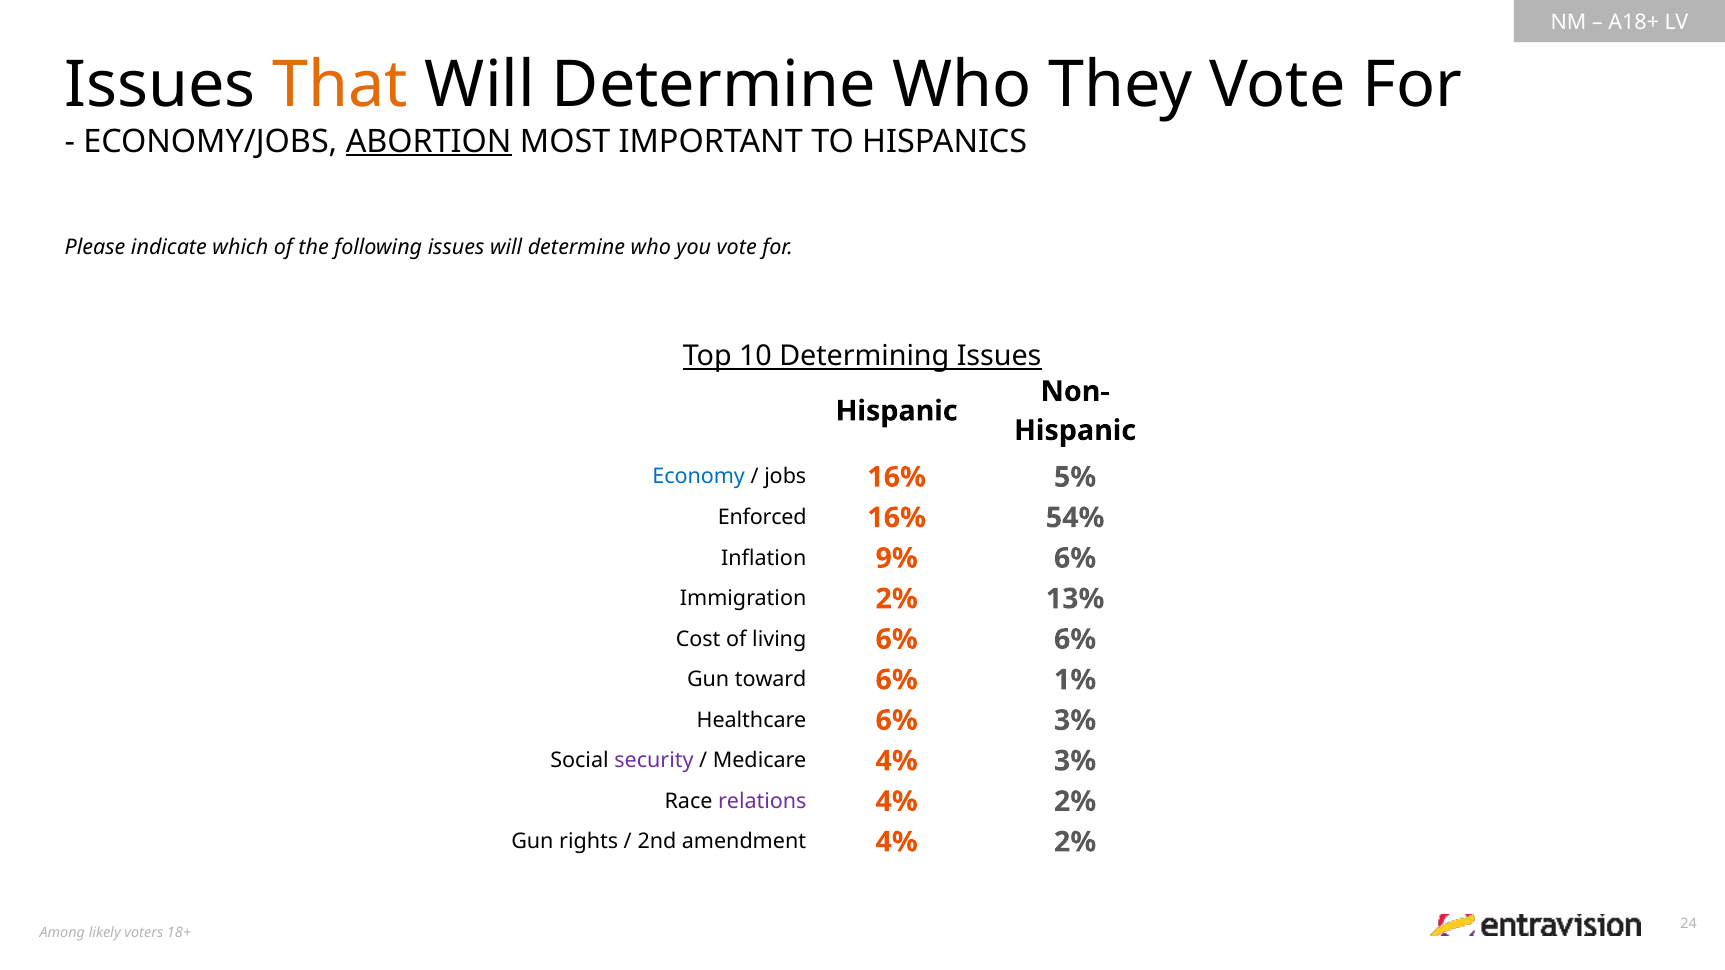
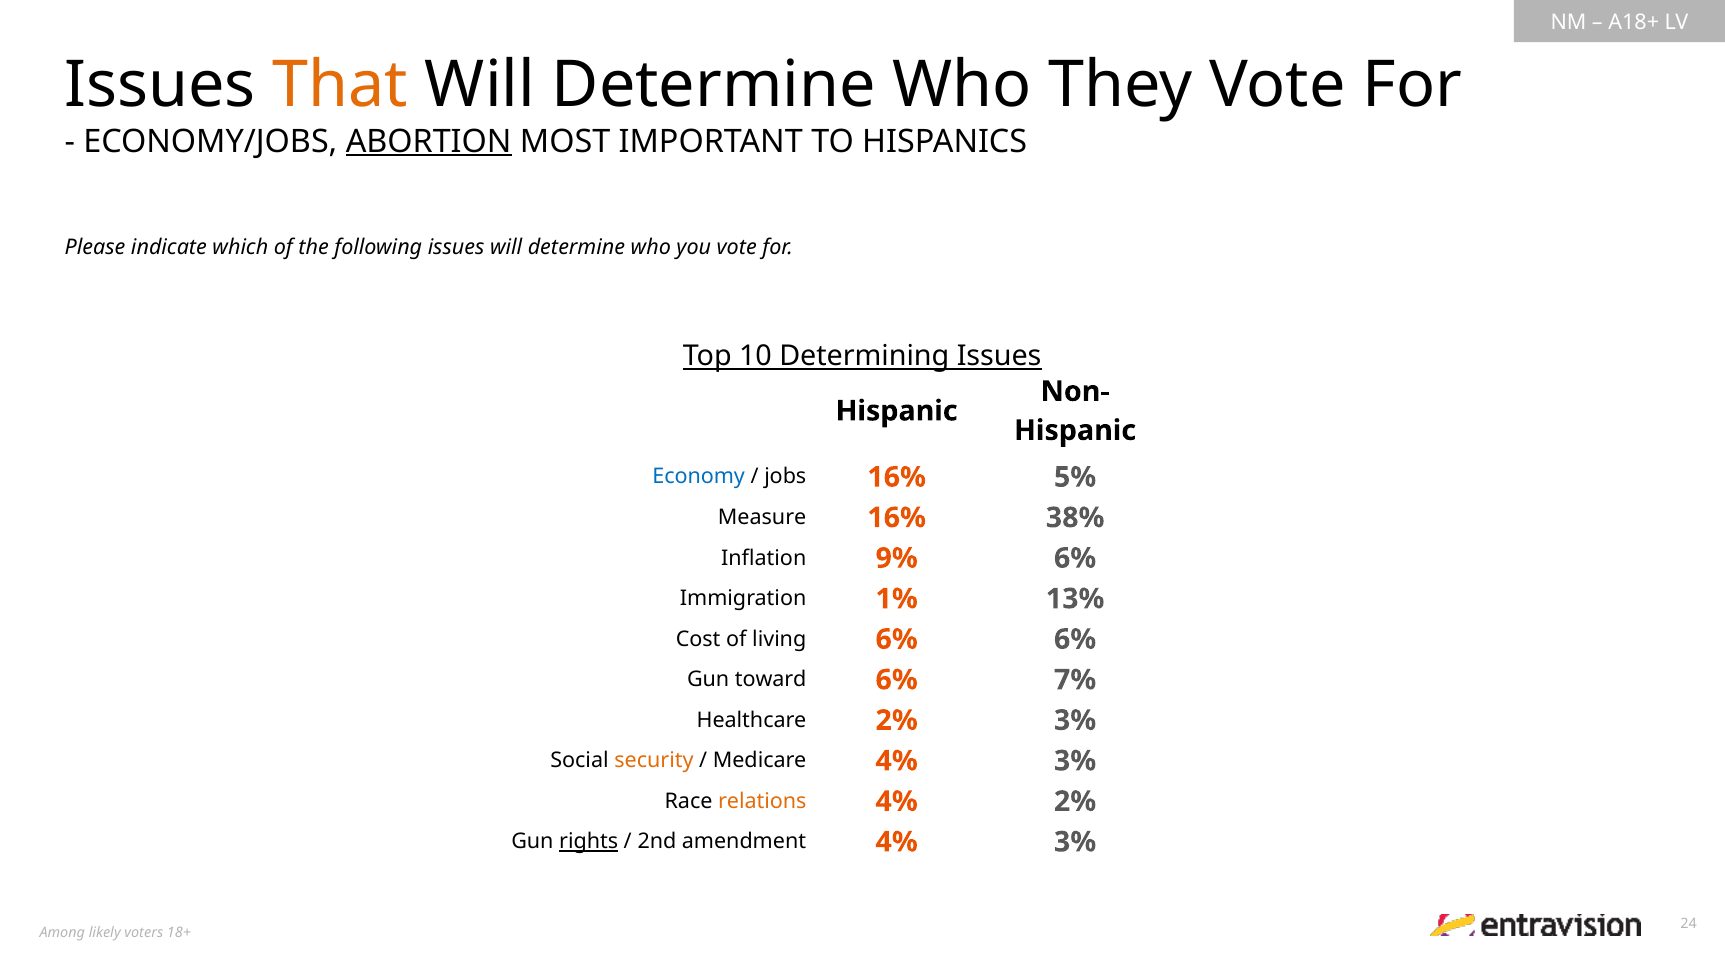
Enforced: Enforced -> Measure
54%: 54% -> 38%
Immigration 2%: 2% -> 1%
1%: 1% -> 7%
Healthcare 6%: 6% -> 2%
security colour: purple -> orange
relations colour: purple -> orange
rights underline: none -> present
amendment 4% 2%: 2% -> 3%
